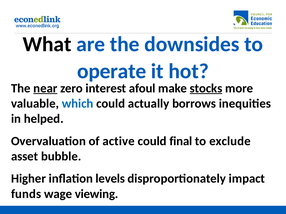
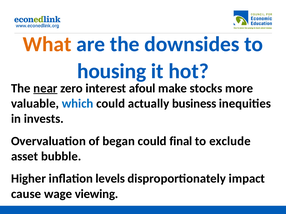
What colour: black -> orange
operate: operate -> housing
stocks underline: present -> none
borrows: borrows -> business
helped: helped -> invests
active: active -> began
funds: funds -> cause
